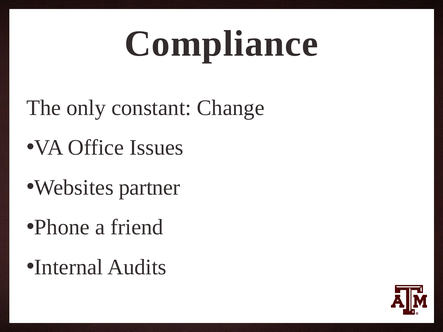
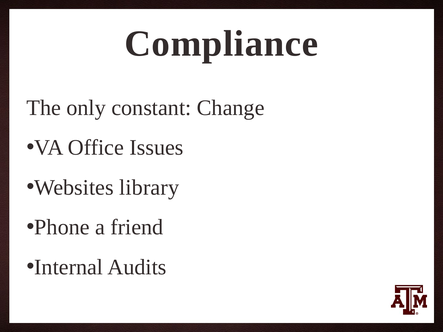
partner: partner -> library
